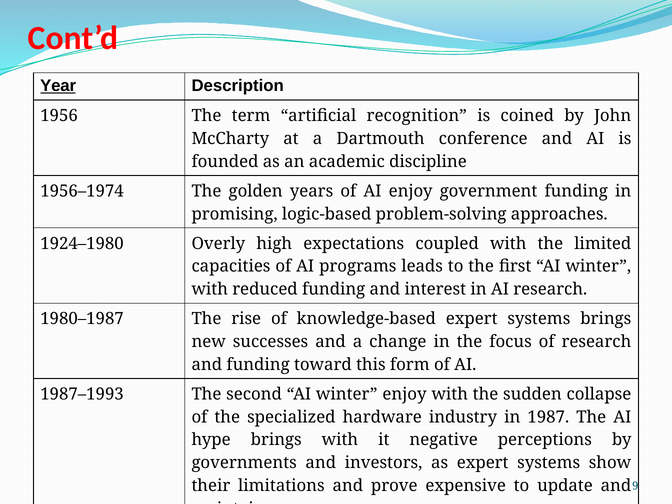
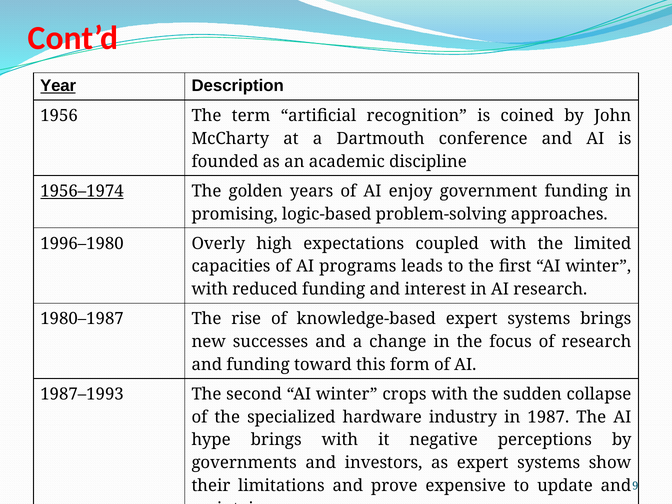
1956–1974 underline: none -> present
1924–1980: 1924–1980 -> 1996–1980
winter enjoy: enjoy -> crops
